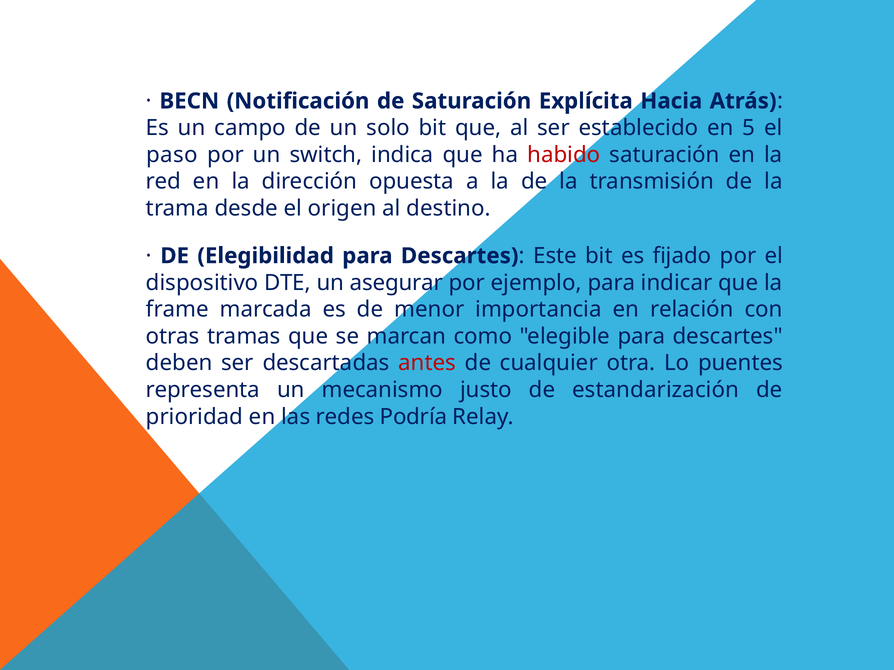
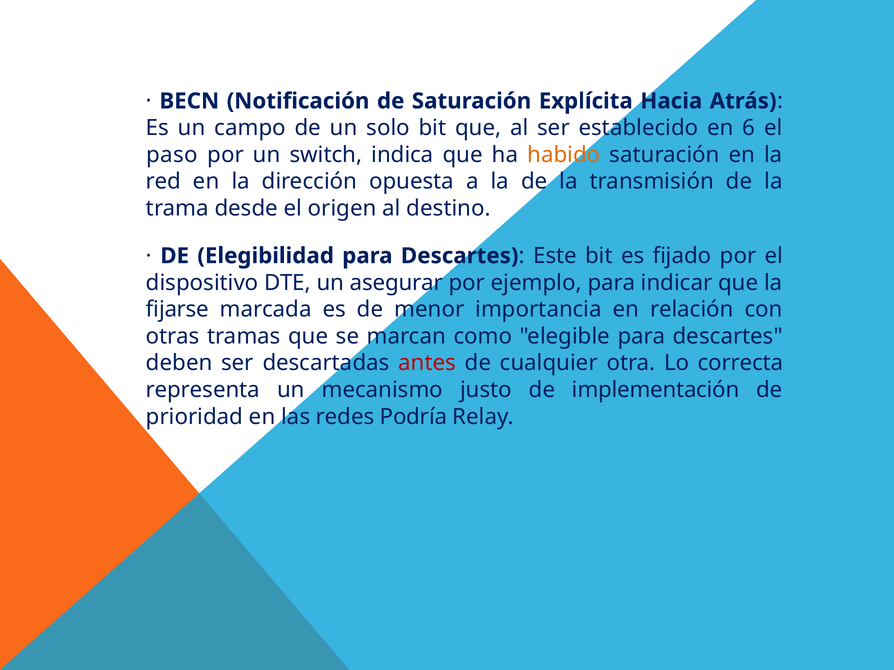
5: 5 -> 6
habido colour: red -> orange
frame: frame -> fijarse
puentes: puentes -> correcta
estandarización: estandarización -> implementación
